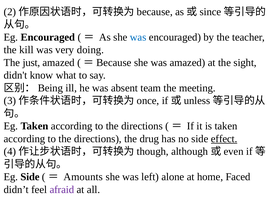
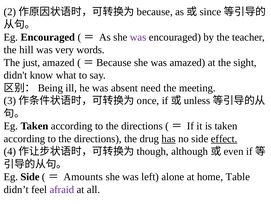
was at (138, 37) colour: blue -> purple
kill: kill -> hill
doing: doing -> words
team: team -> need
has underline: none -> present
Faced: Faced -> Table
